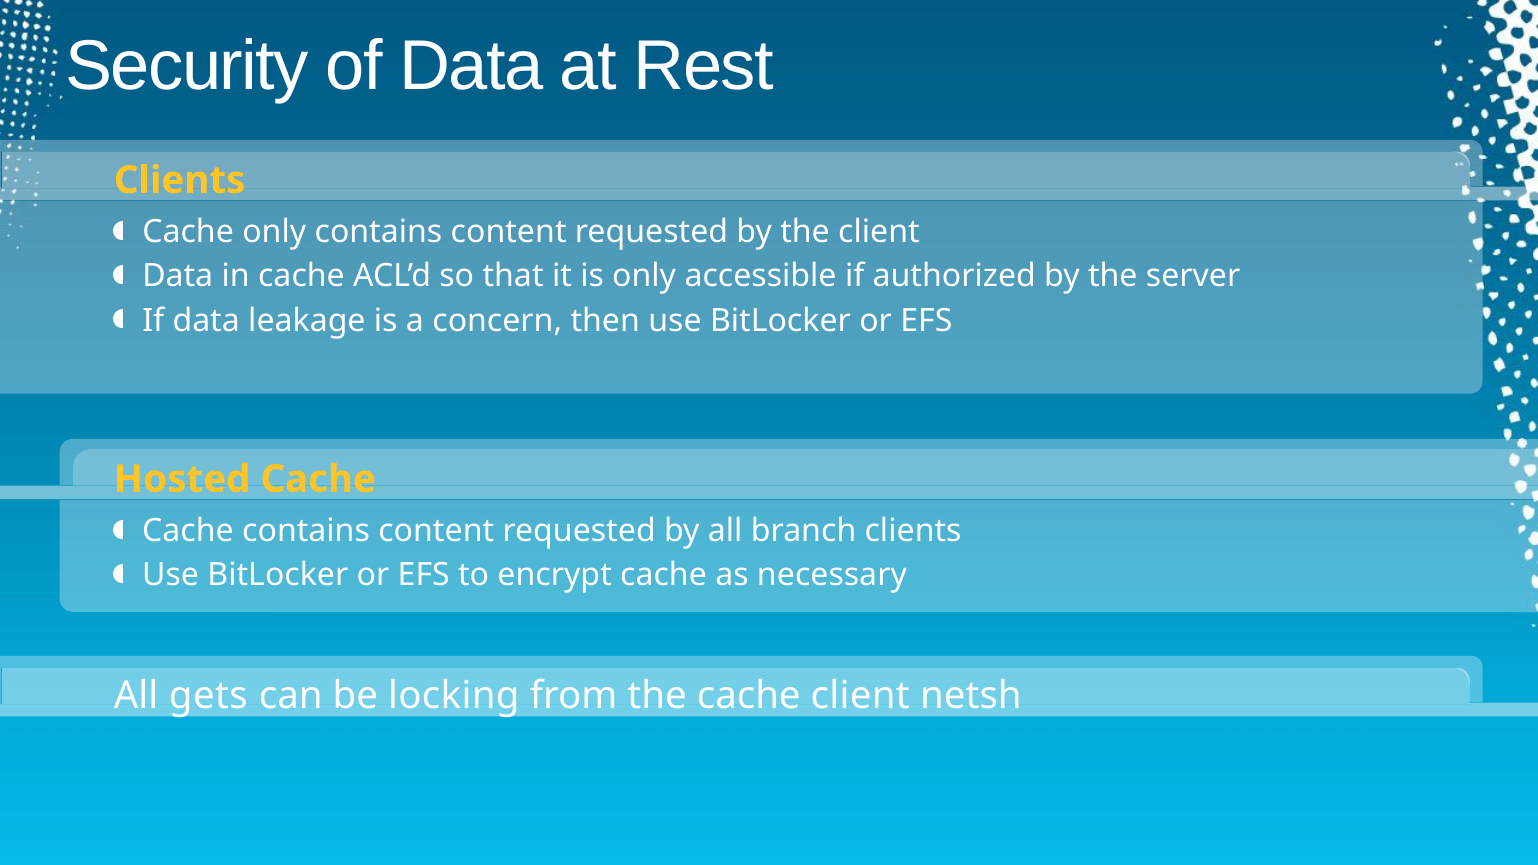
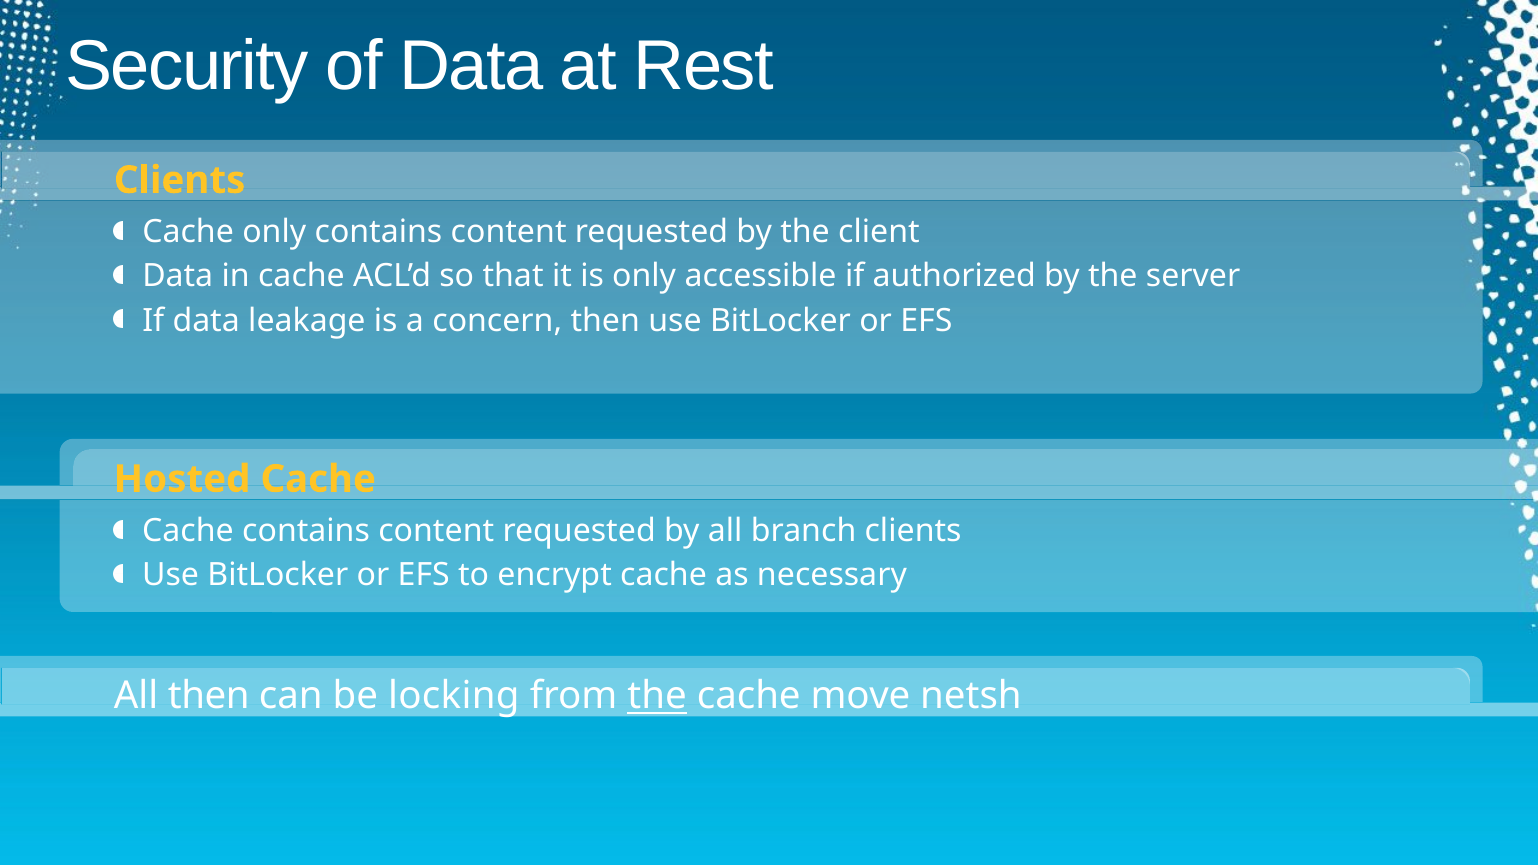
All gets: gets -> then
the at (657, 697) underline: none -> present
cache client: client -> move
